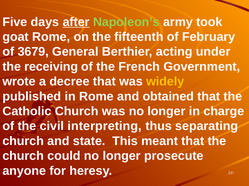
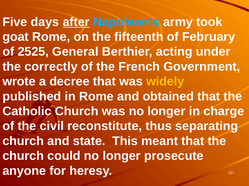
Napoleon’s colour: light green -> light blue
3679: 3679 -> 2525
receiving: receiving -> correctly
interpreting: interpreting -> reconstitute
